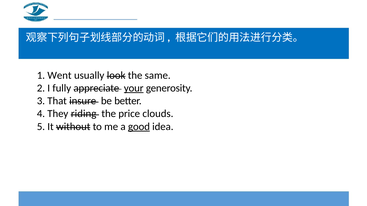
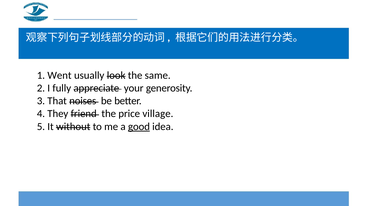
your underline: present -> none
insure: insure -> noises
riding: riding -> friend
clouds: clouds -> village
